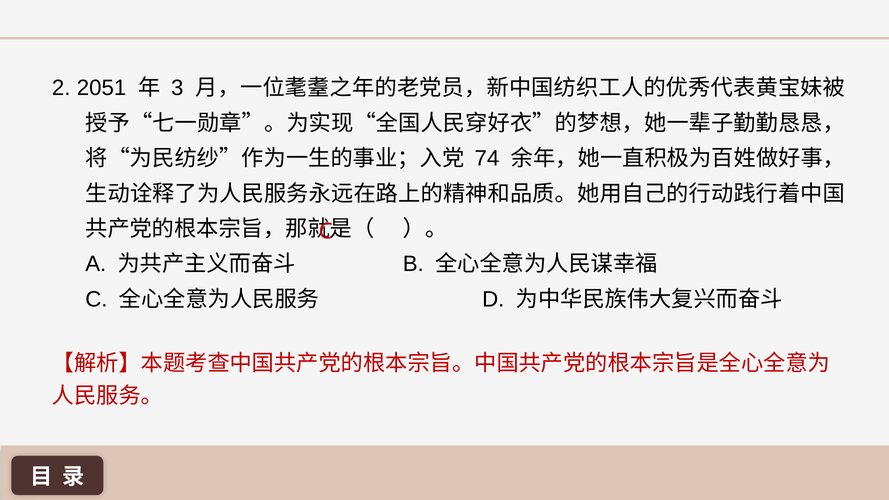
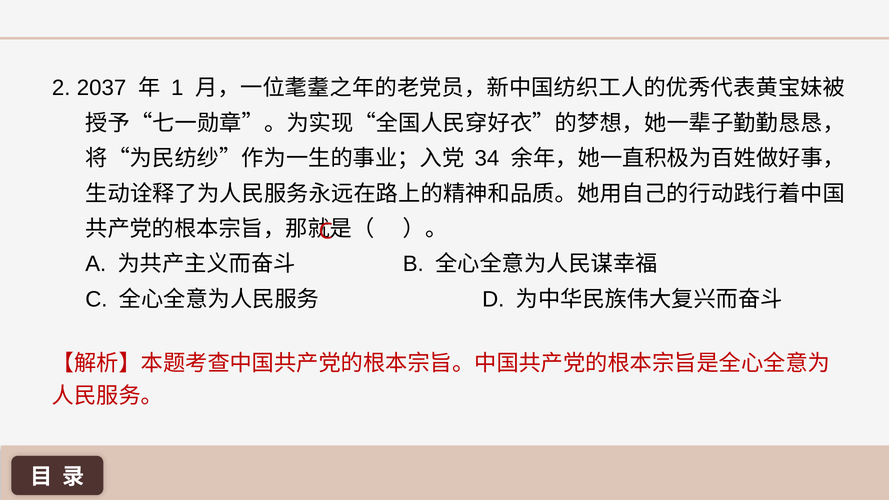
2051: 2051 -> 2037
3: 3 -> 1
74: 74 -> 34
